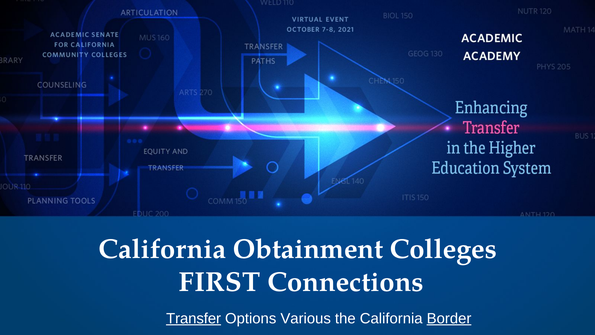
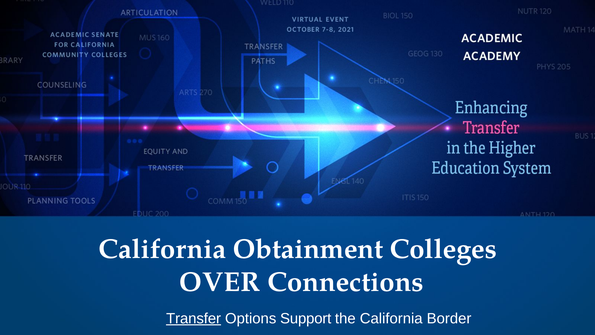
FIRST: FIRST -> OVER
Various: Various -> Support
Border underline: present -> none
